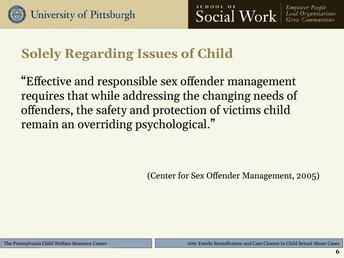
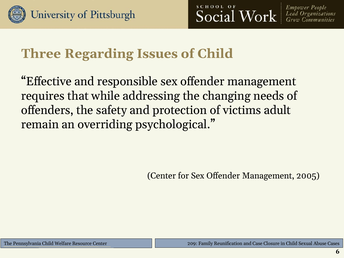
Solely: Solely -> Three
victims child: child -> adult
